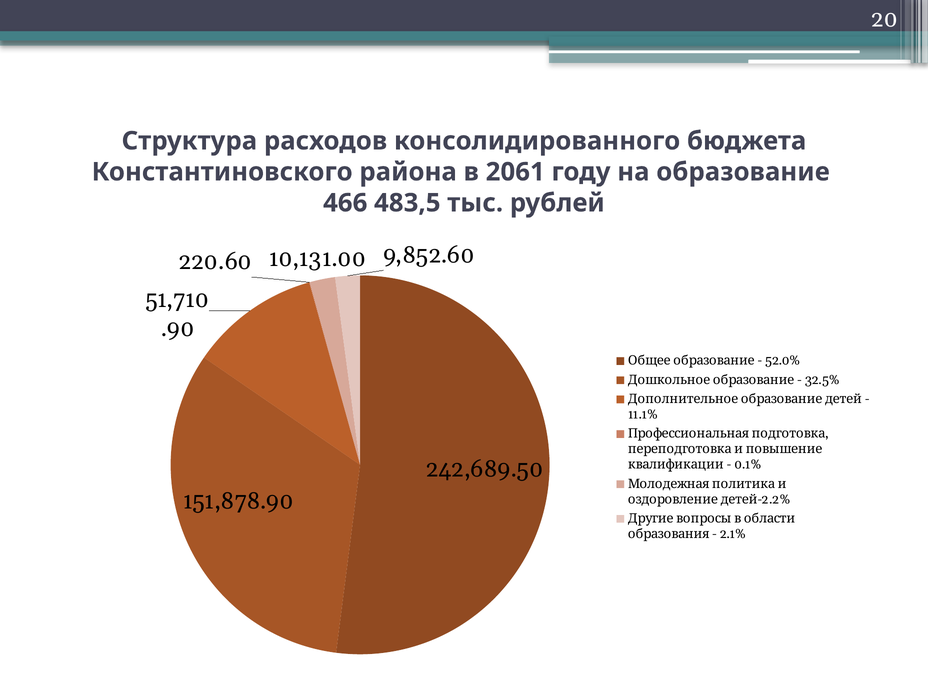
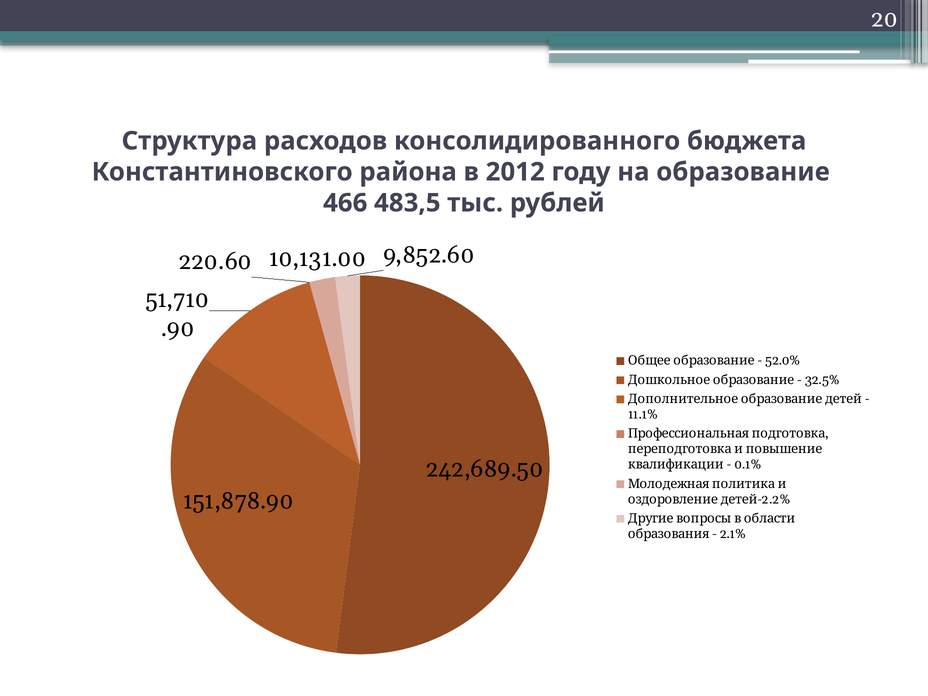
2061: 2061 -> 2012
